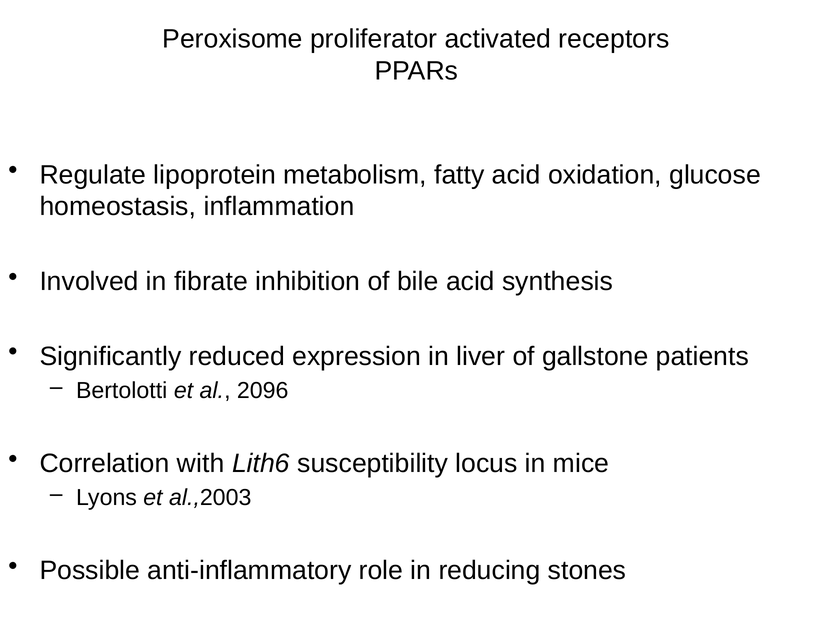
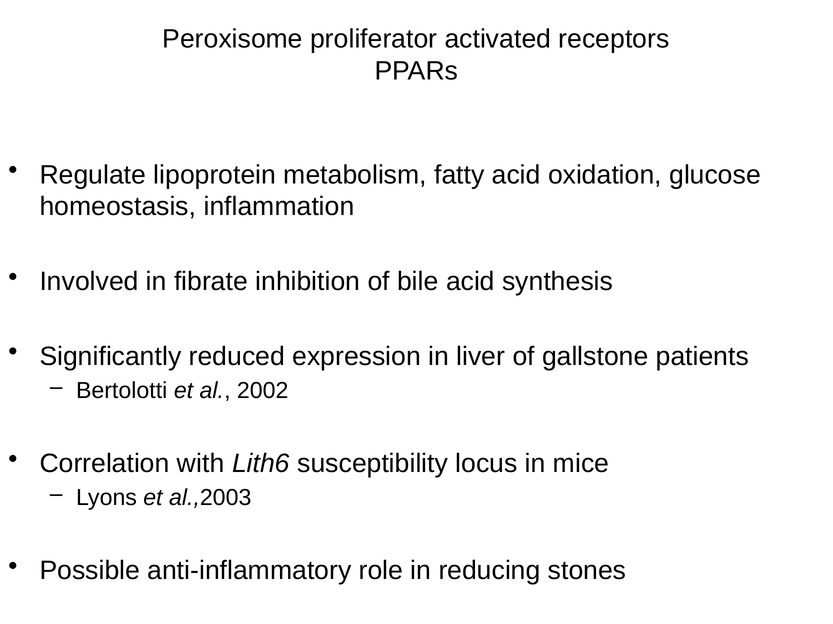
2096: 2096 -> 2002
